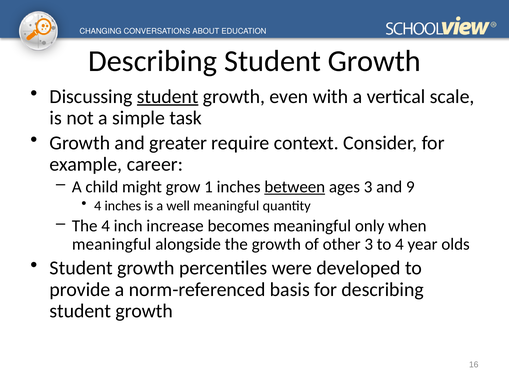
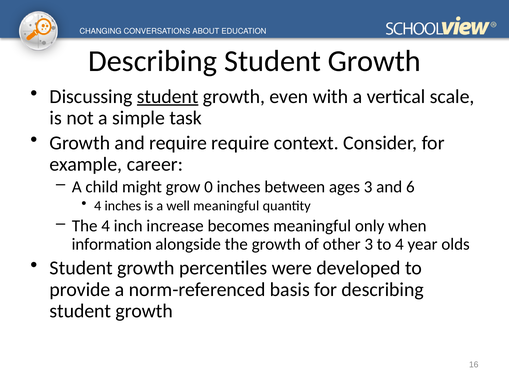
and greater: greater -> require
1: 1 -> 0
between underline: present -> none
9: 9 -> 6
meaningful at (112, 244): meaningful -> information
